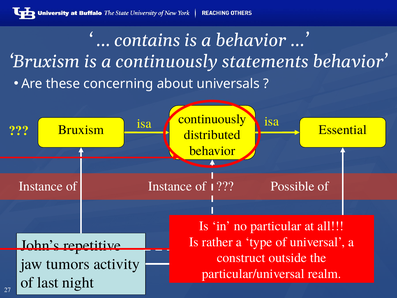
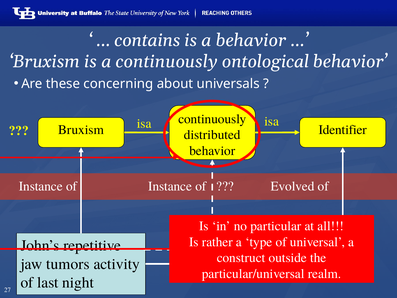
statements: statements -> ontological
Essential: Essential -> Identifier
Possible: Possible -> Evolved
